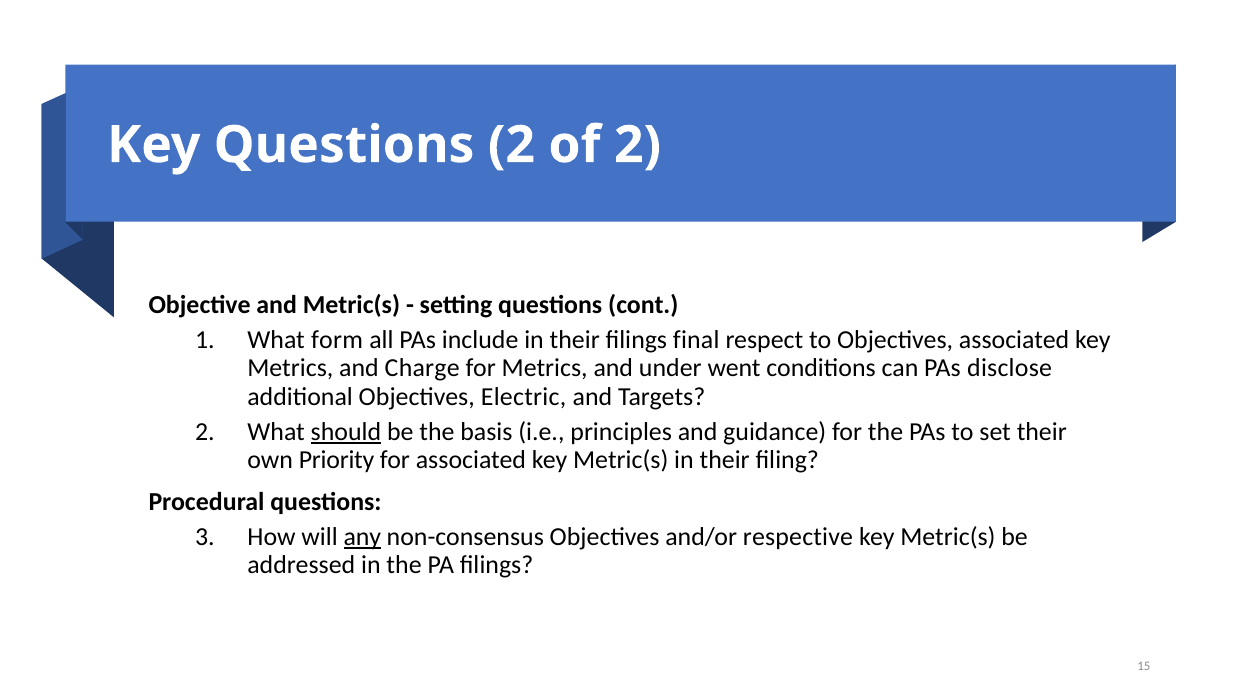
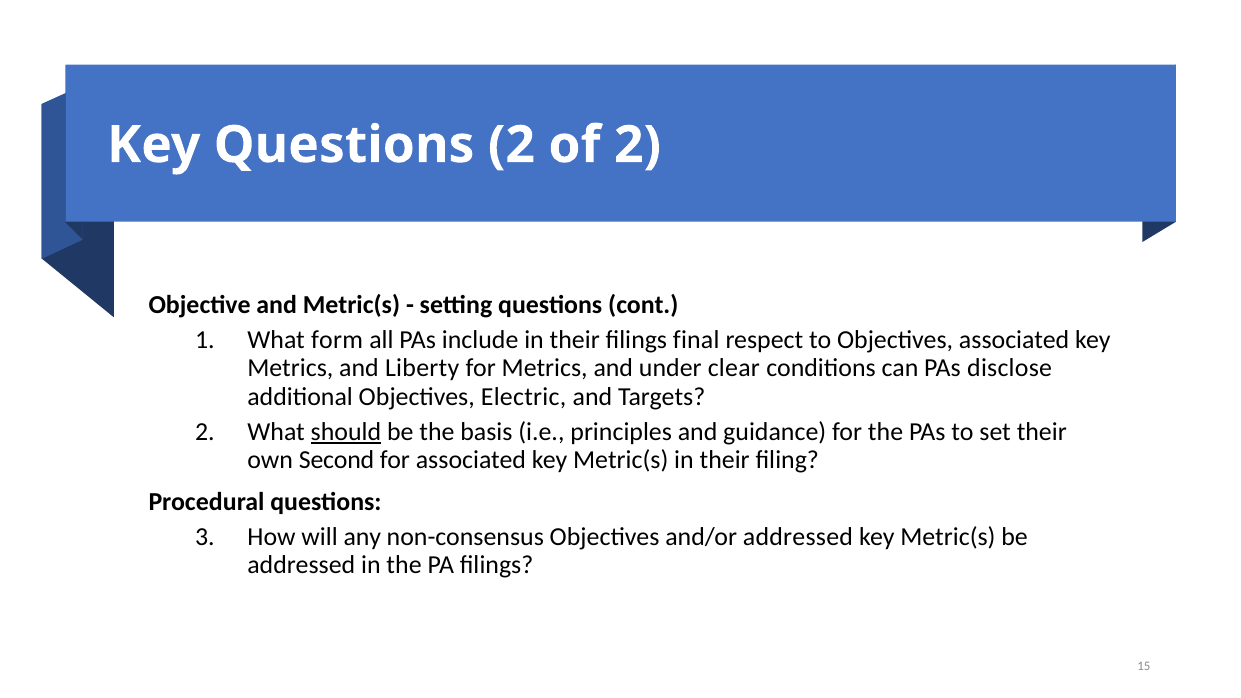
Charge: Charge -> Liberty
went: went -> clear
Priority: Priority -> Second
any underline: present -> none
and/or respective: respective -> addressed
